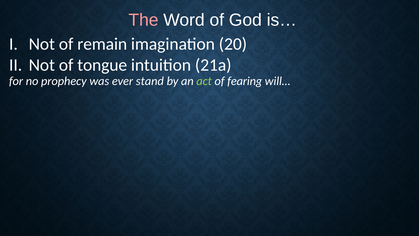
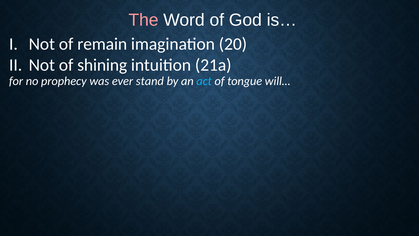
tongue: tongue -> shining
act colour: light green -> light blue
fearing: fearing -> tongue
